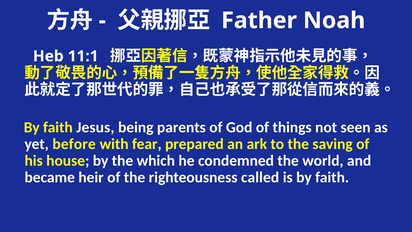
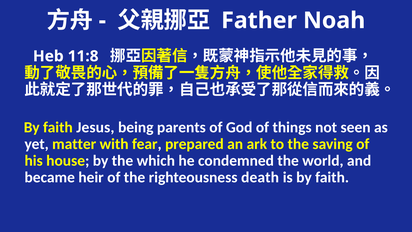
11:1: 11:1 -> 11:8
before: before -> matter
called: called -> death
